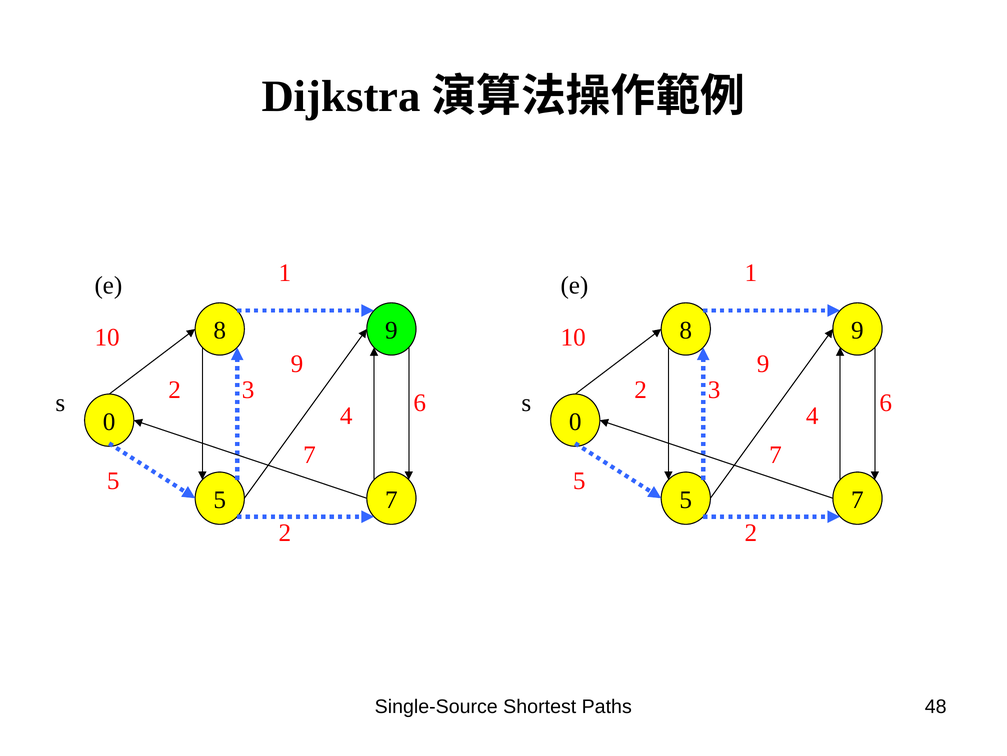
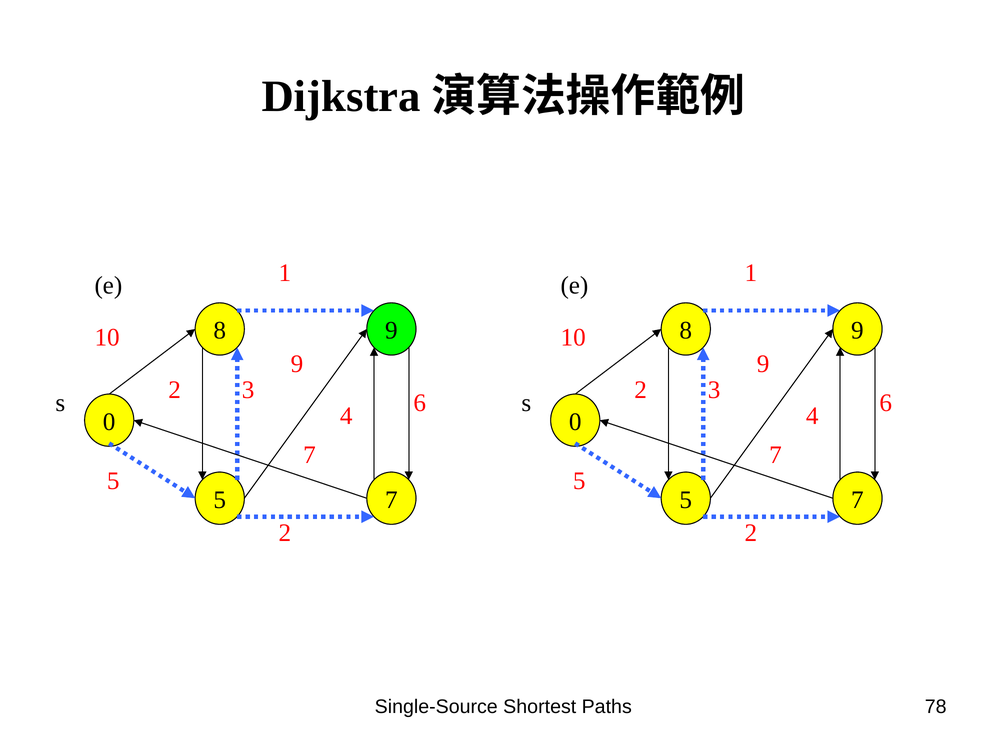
48: 48 -> 78
